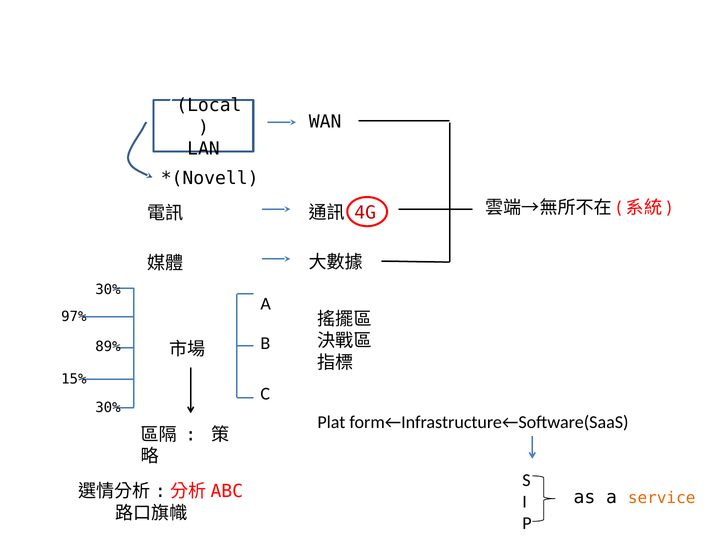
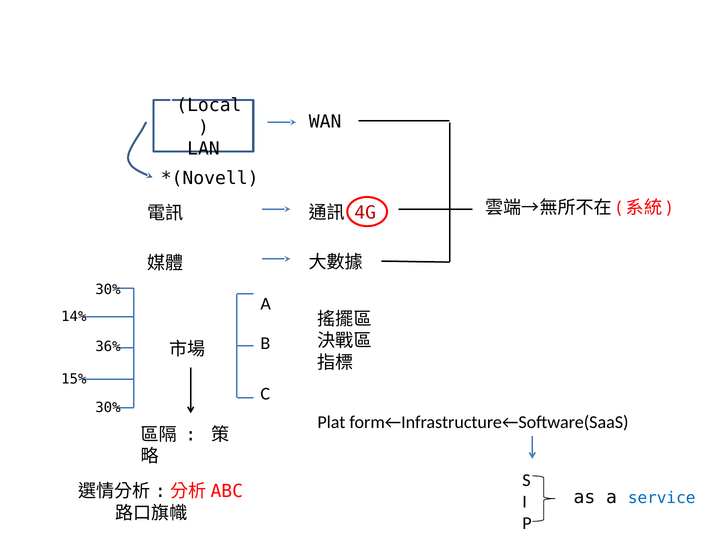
97%: 97% -> 14%
89%: 89% -> 36%
service colour: orange -> blue
